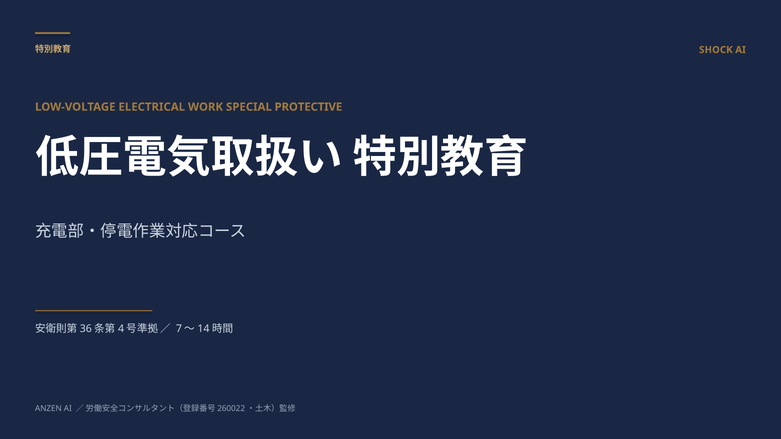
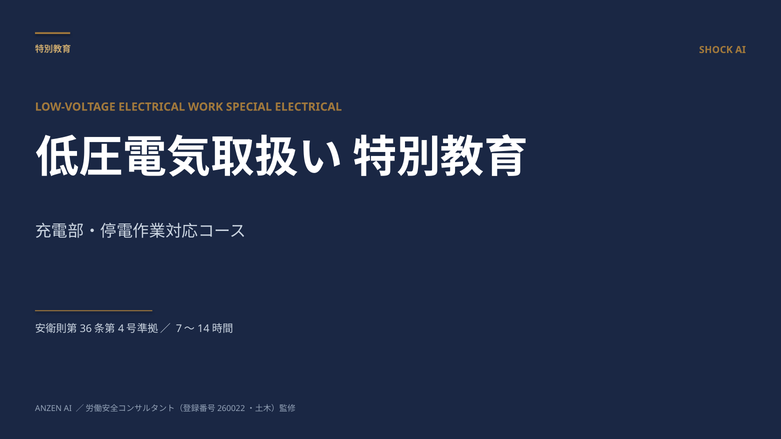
SPECIAL PROTECTIVE: PROTECTIVE -> ELECTRICAL
